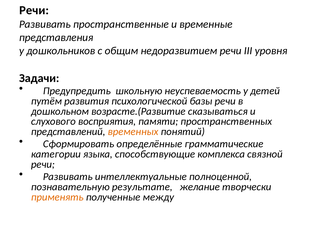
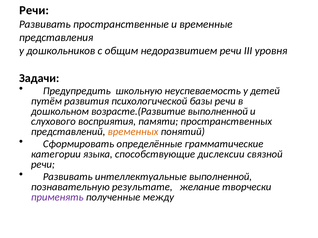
возрасте.(Развитие сказываться: сказываться -> выполненной
комплекса: комплекса -> дислексии
интеллектуальные полноценной: полноценной -> выполненной
применять colour: orange -> purple
